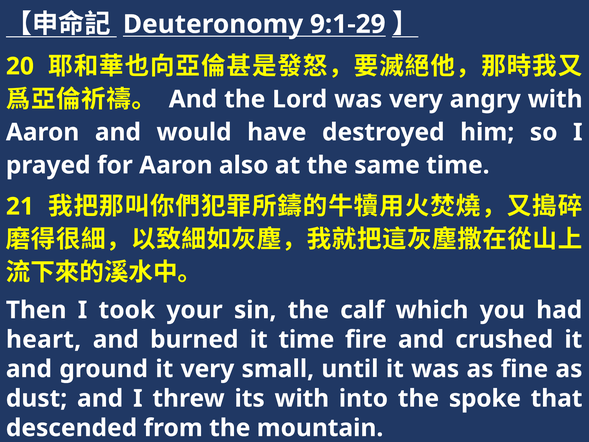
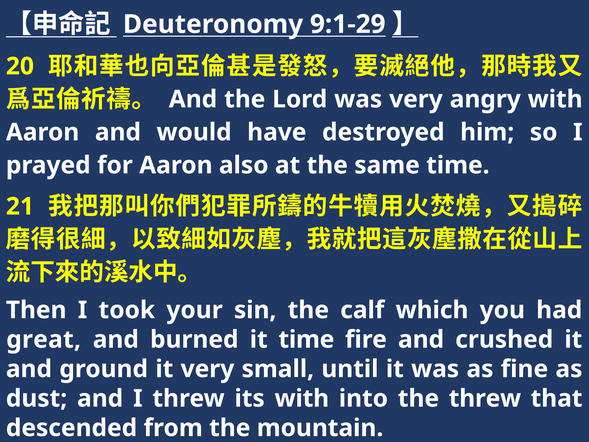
heart: heart -> great
the spoke: spoke -> threw
